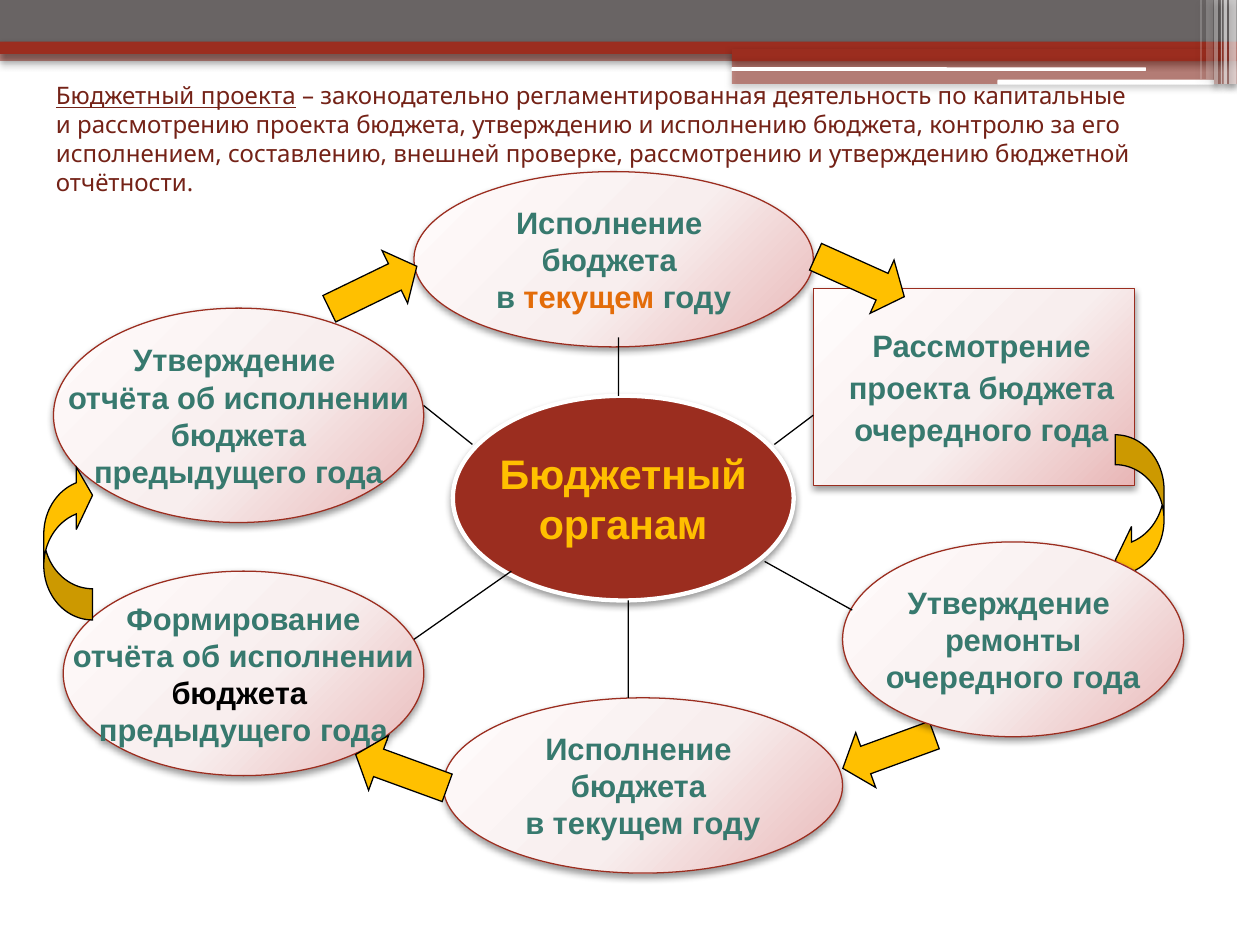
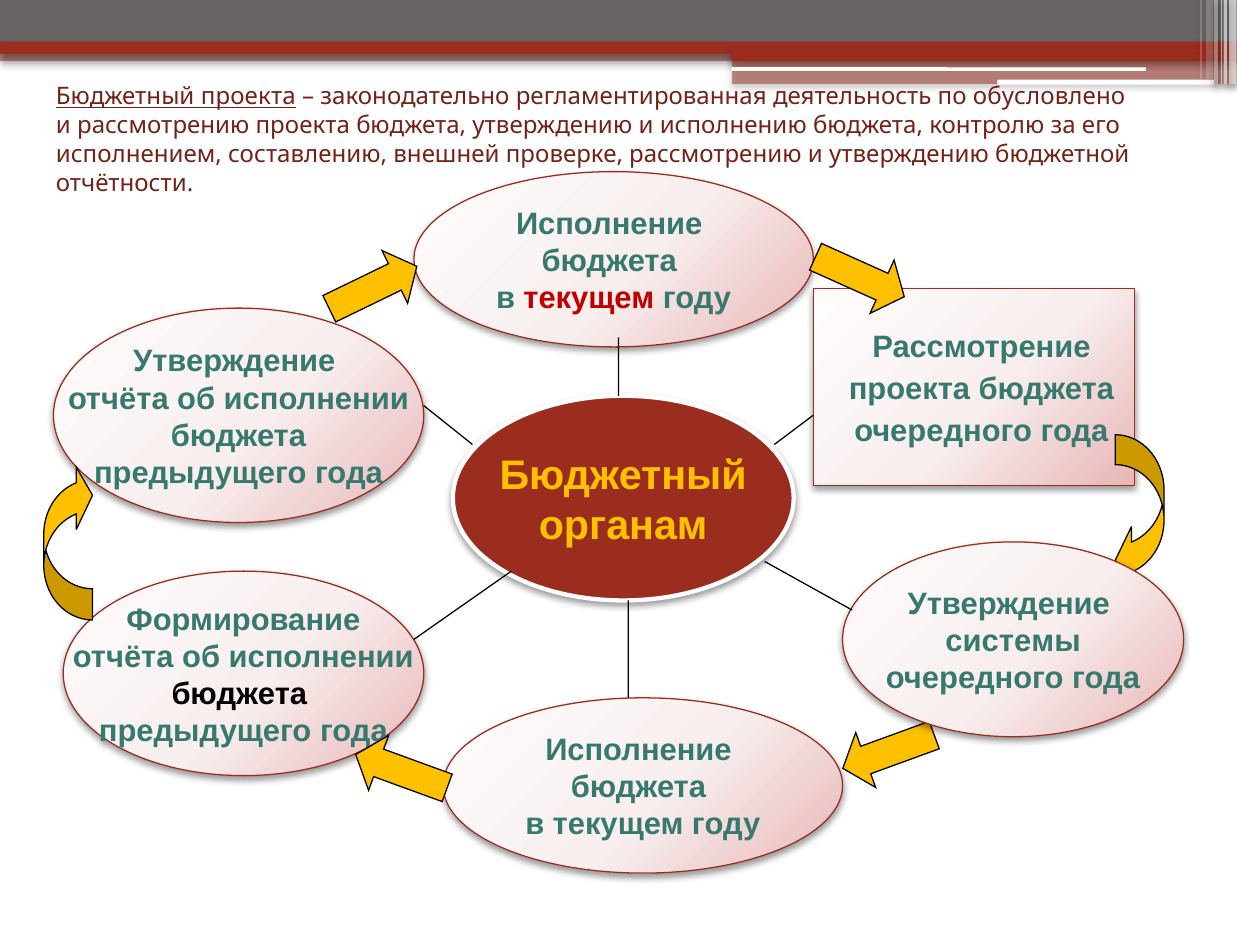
капитальные: капитальные -> обусловлено
текущем at (589, 298) colour: orange -> red
ремонты: ремонты -> системы
